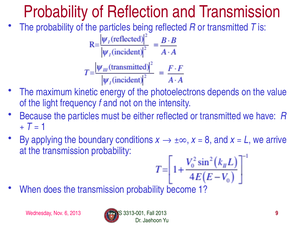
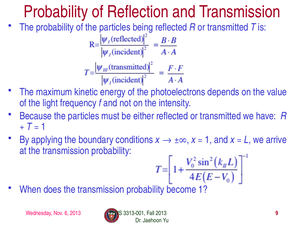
8 at (208, 140): 8 -> 1
